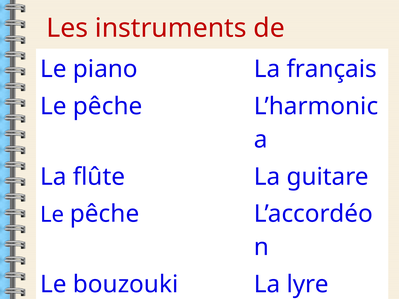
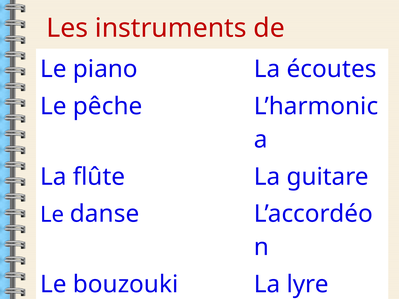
français: français -> écoutes
pêche at (105, 214): pêche -> danse
